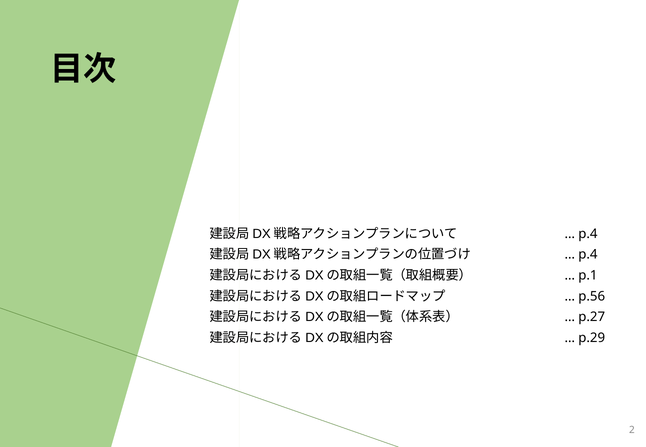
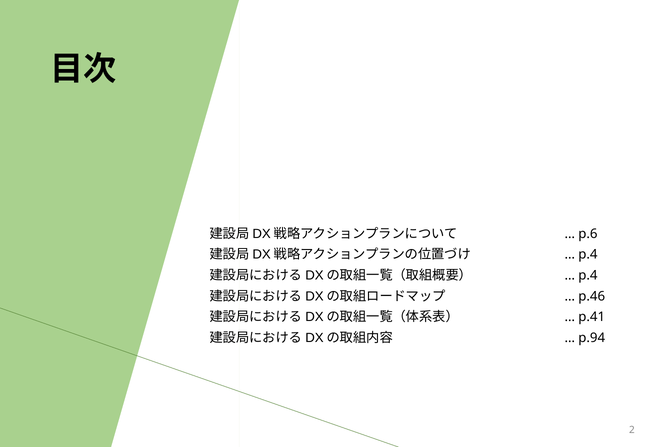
p.4 at (588, 234): p.4 -> p.6
p.1 at (588, 275): p.1 -> p.4
p.56: p.56 -> p.46
p.27: p.27 -> p.41
p.29: p.29 -> p.94
